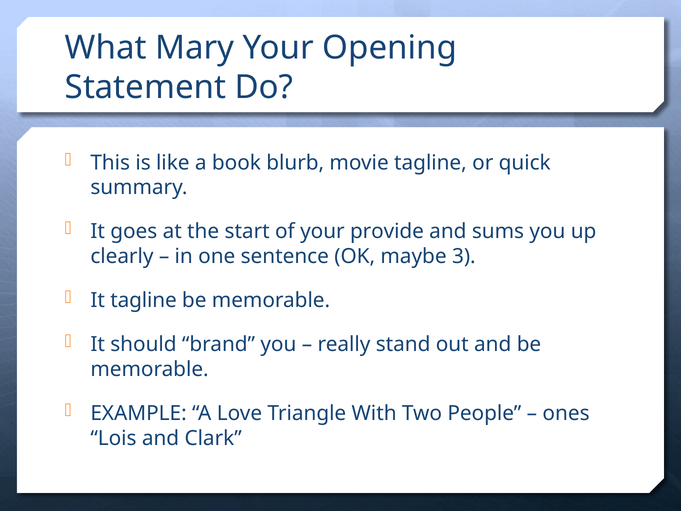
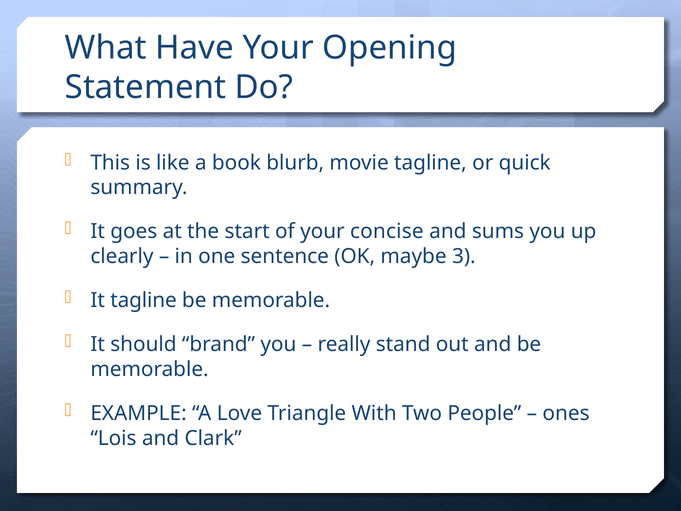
Mary: Mary -> Have
provide: provide -> concise
